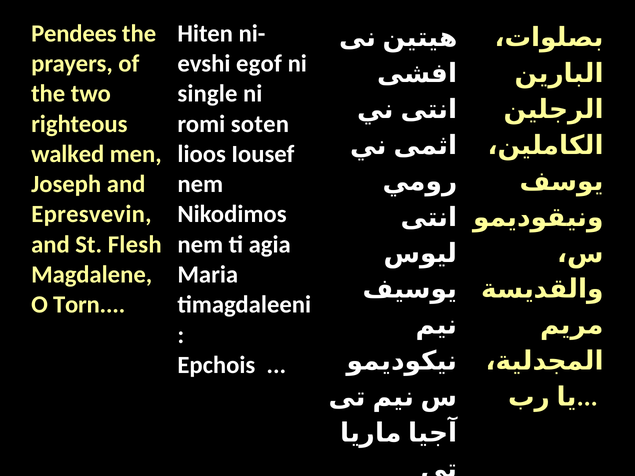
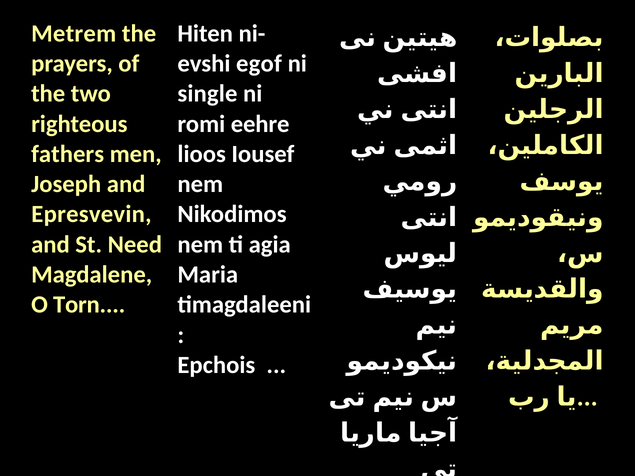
Pendees: Pendees -> Metrem
soten: soten -> eehre
walked: walked -> fathers
Flesh: Flesh -> Need
